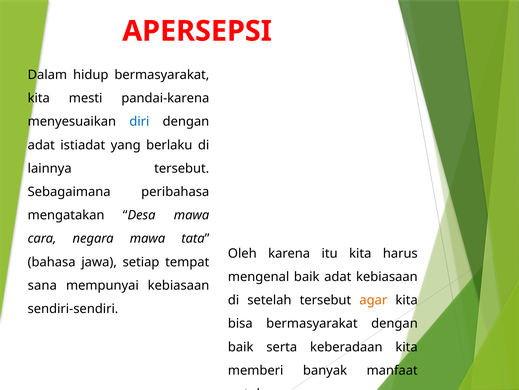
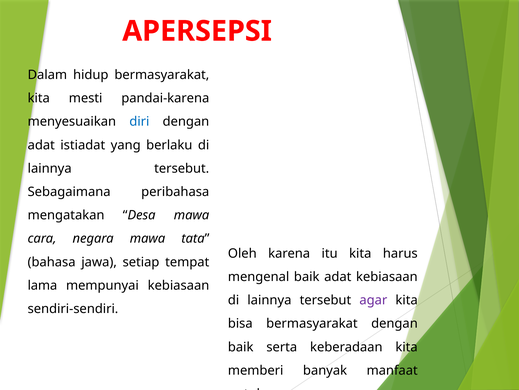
sana: sana -> lama
setelah at (269, 300): setelah -> lainnya
agar colour: orange -> purple
